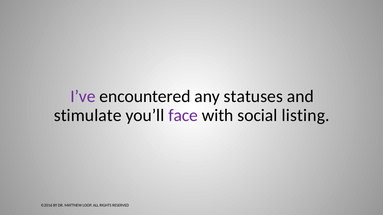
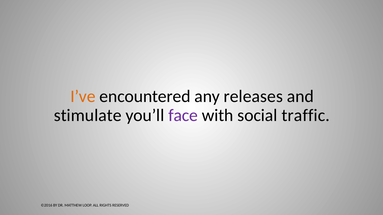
I’ve colour: purple -> orange
statuses: statuses -> releases
listing: listing -> traffic
